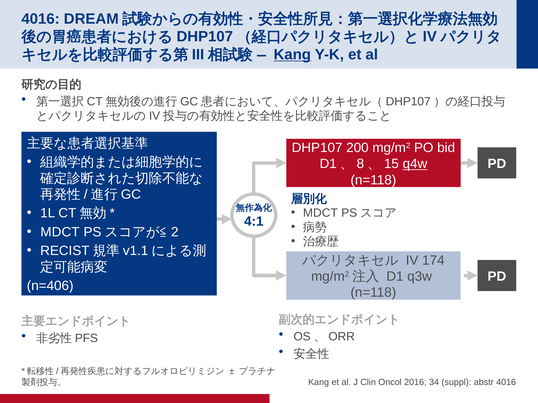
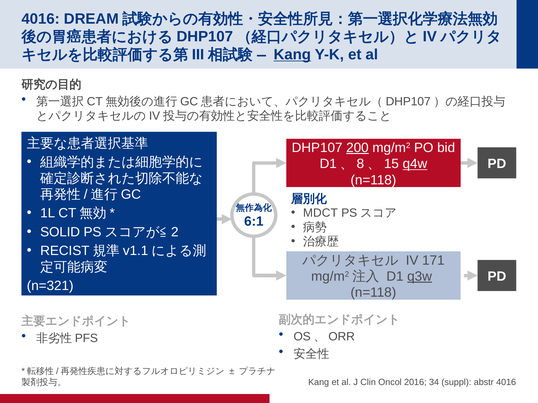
200 underline: none -> present
4:1: 4:1 -> 6:1
MDCT at (60, 232): MDCT -> SOLID
174: 174 -> 171
q3w underline: none -> present
n=406: n=406 -> n=321
